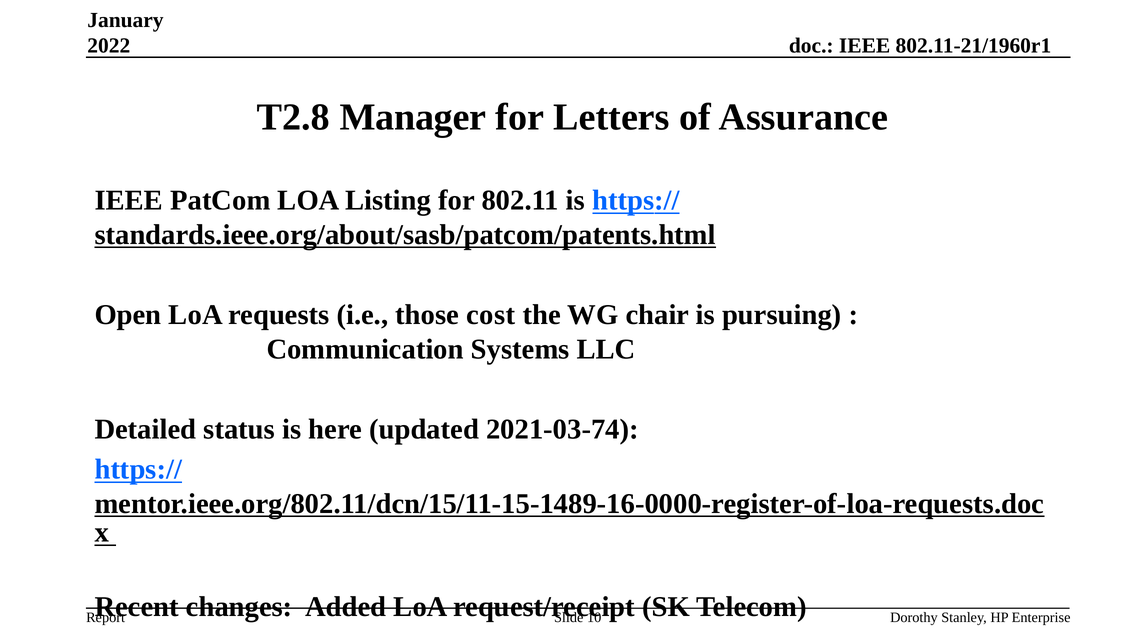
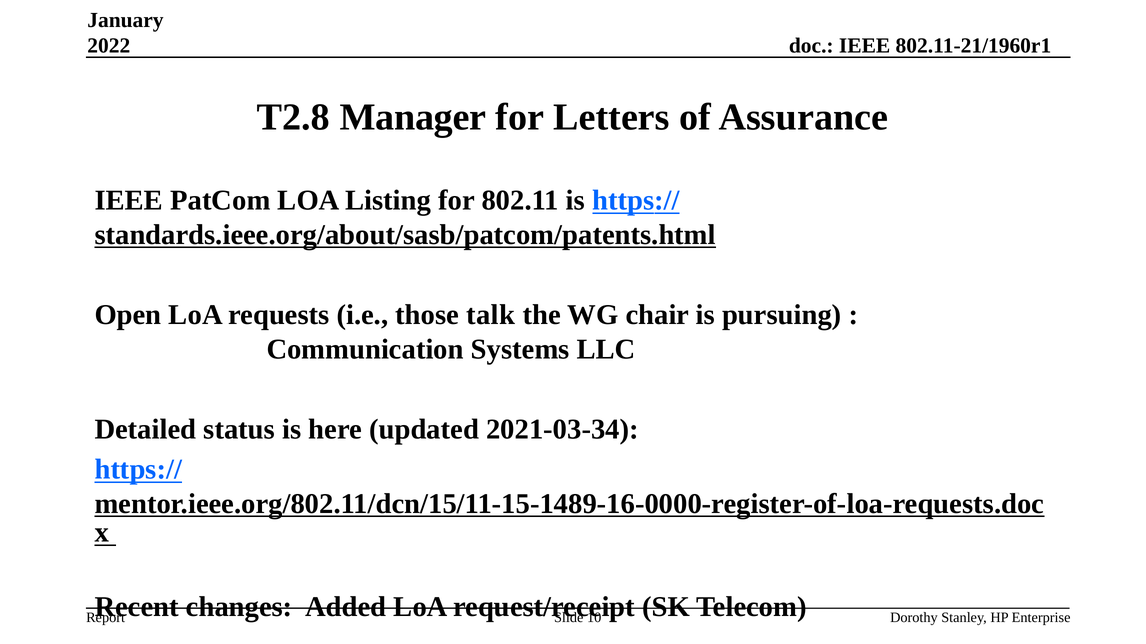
cost: cost -> talk
2021-03-74: 2021-03-74 -> 2021-03-34
